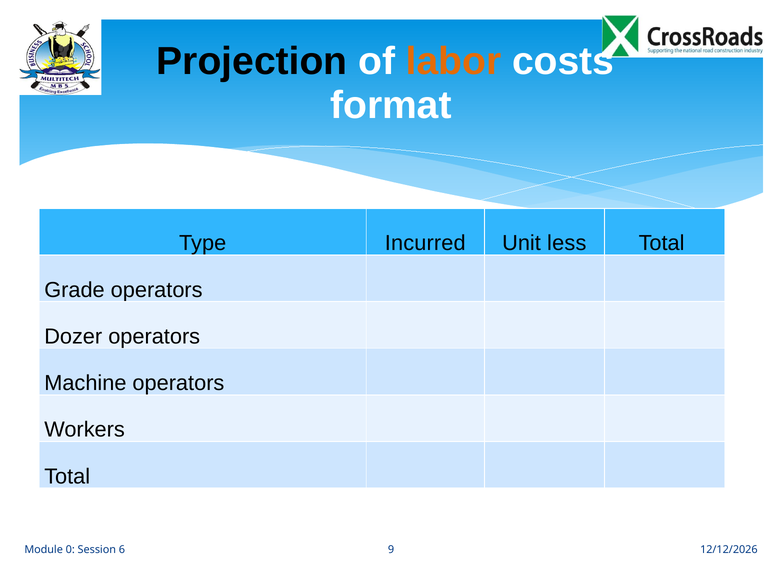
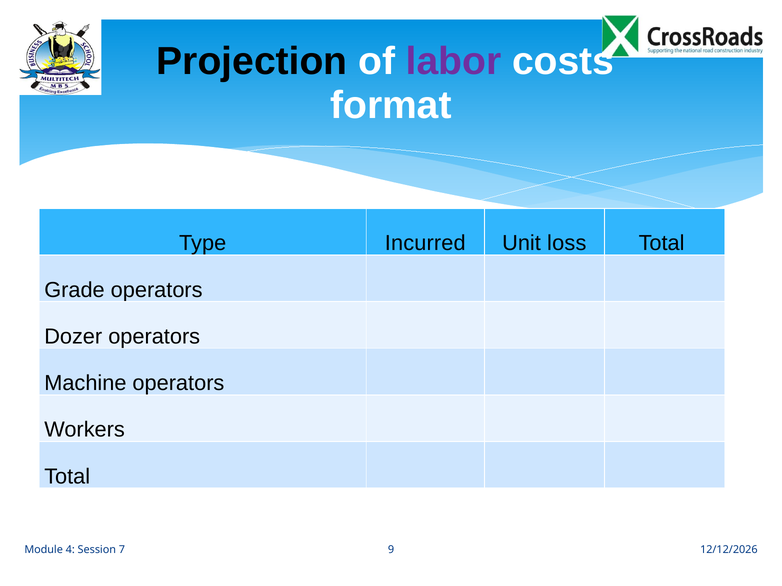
labor colour: orange -> purple
less: less -> loss
0: 0 -> 4
6: 6 -> 7
